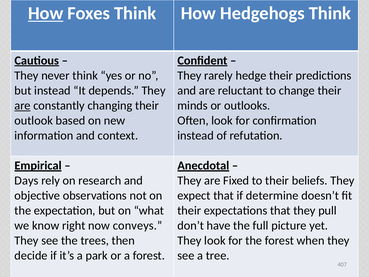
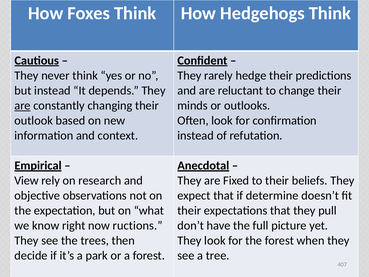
How at (46, 13) underline: present -> none
Days: Days -> View
conveys: conveys -> ructions
